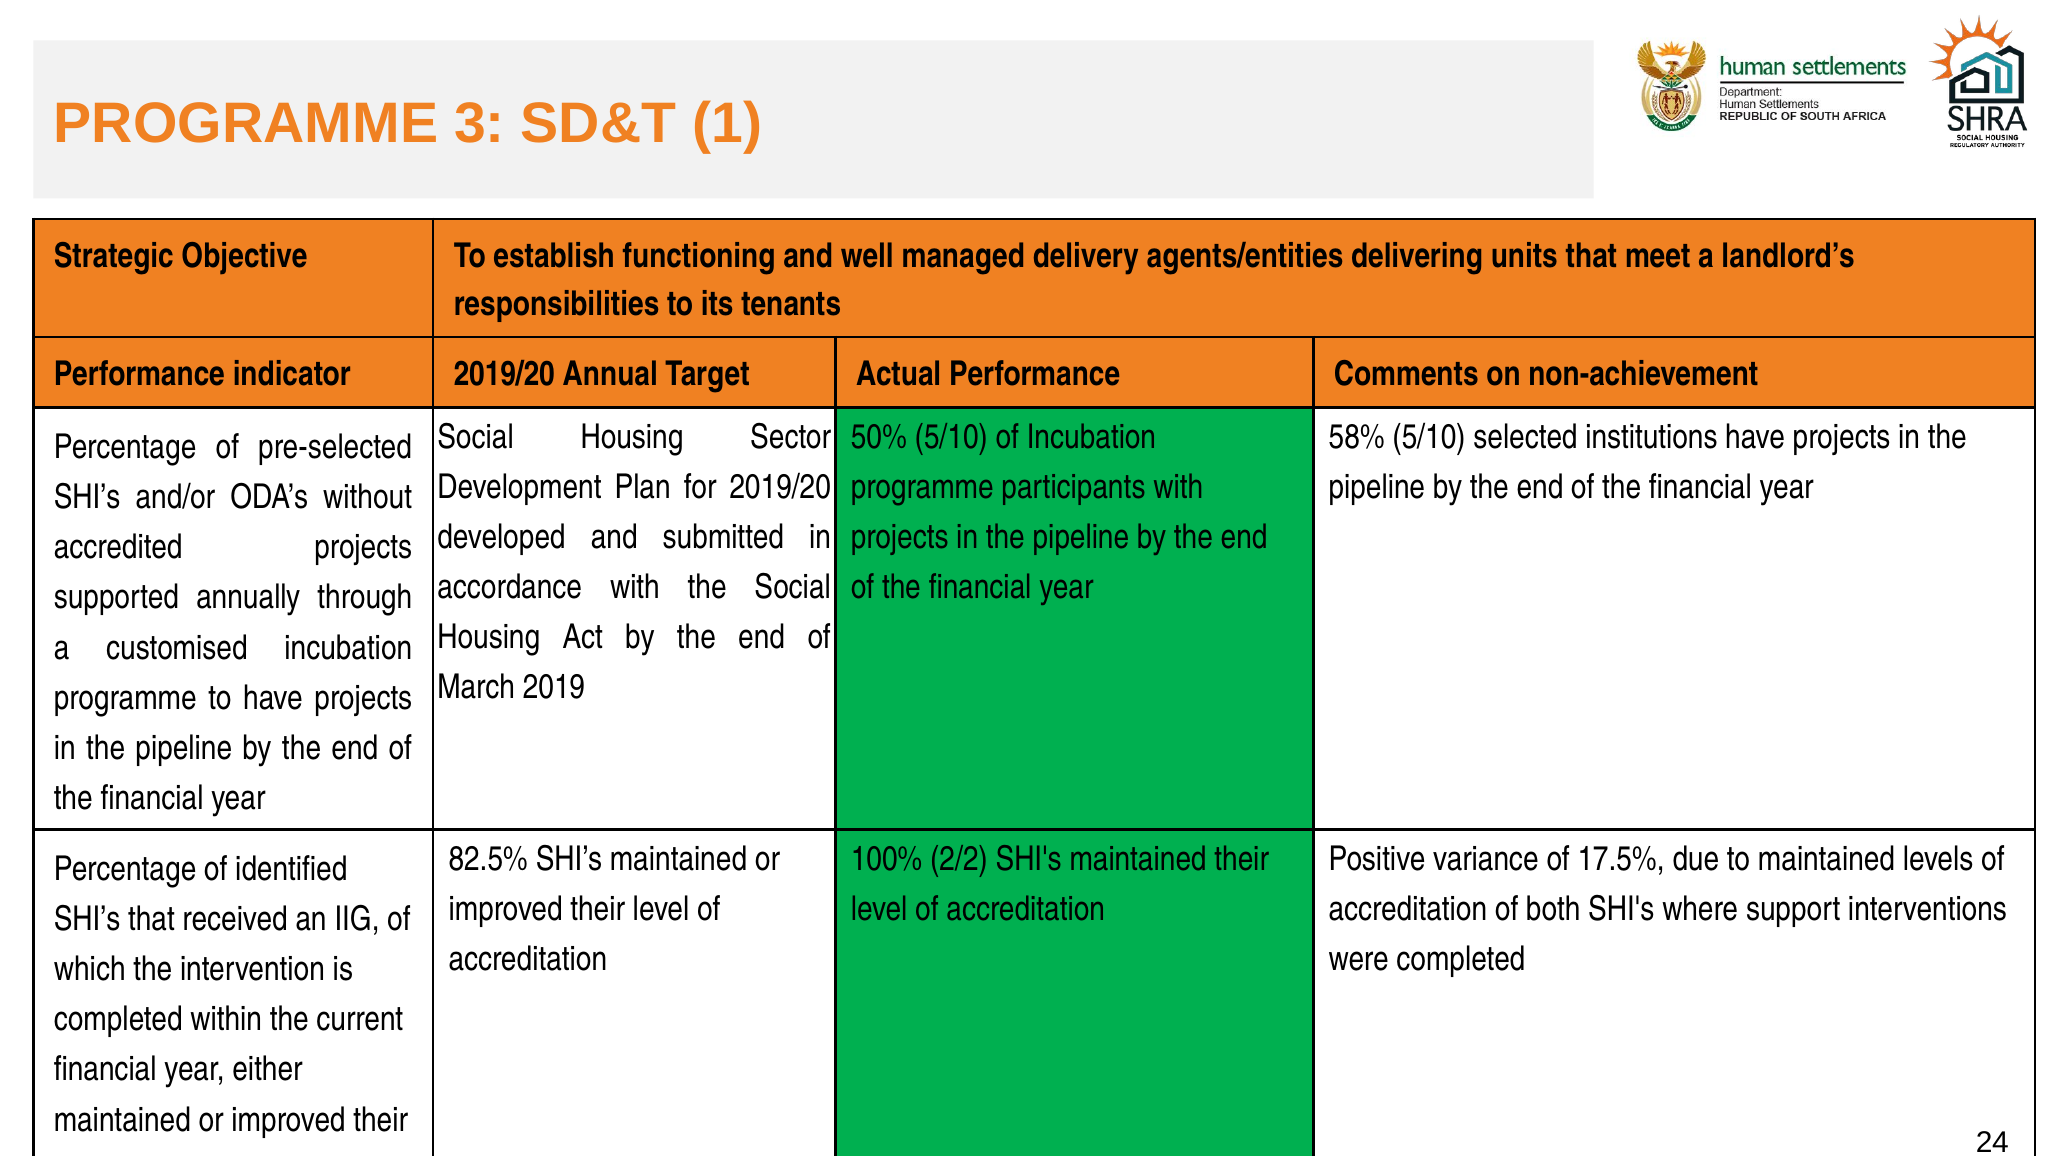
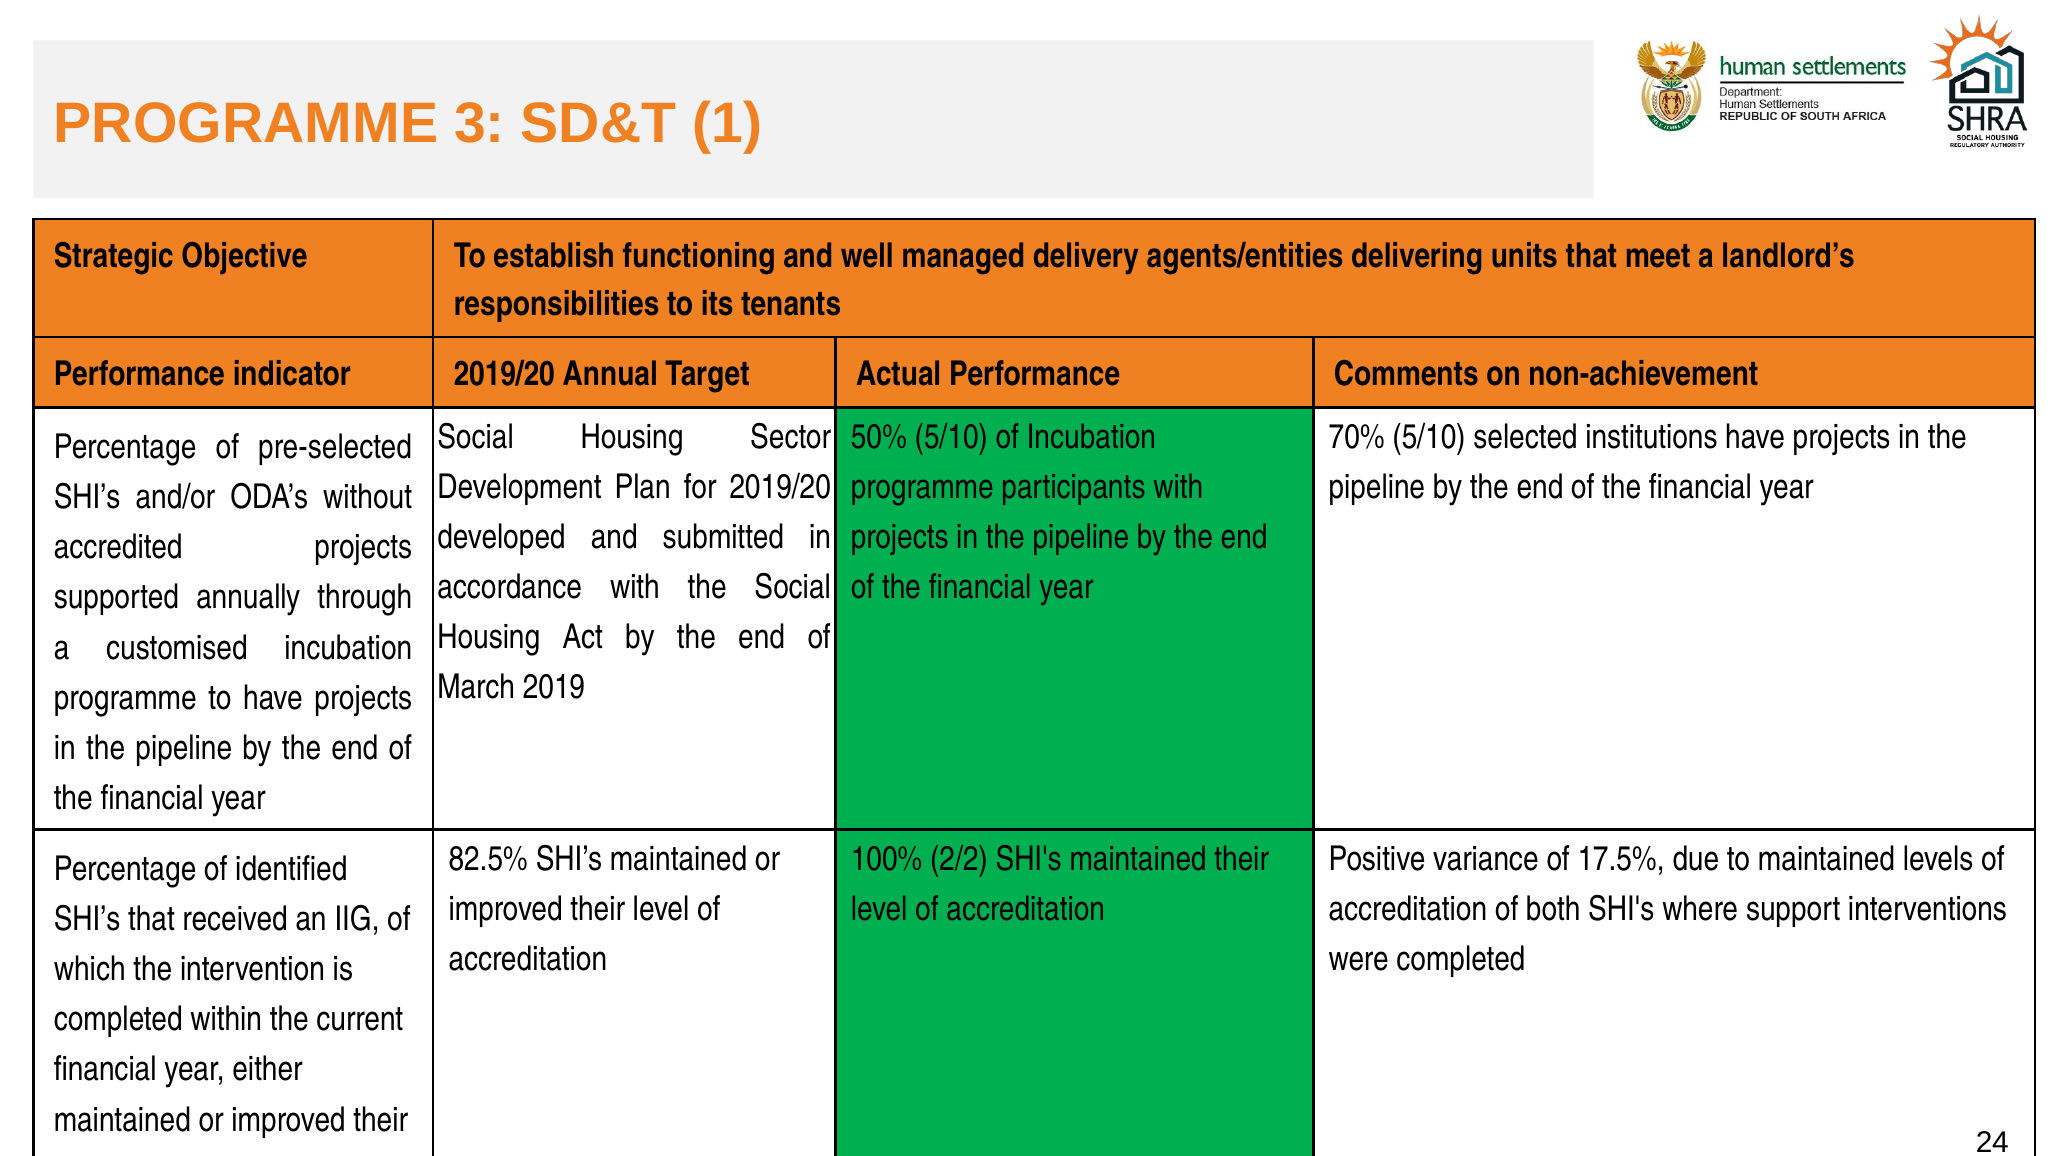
58%: 58% -> 70%
